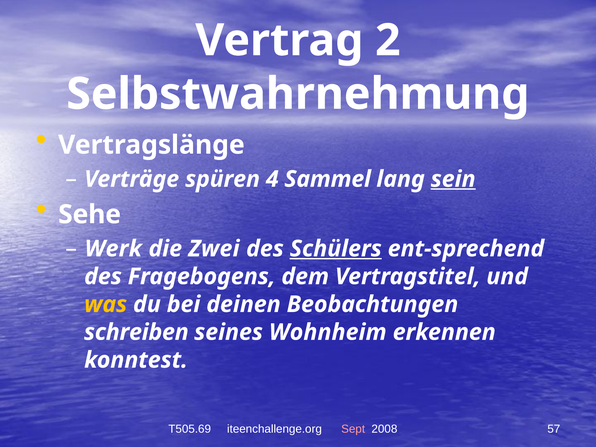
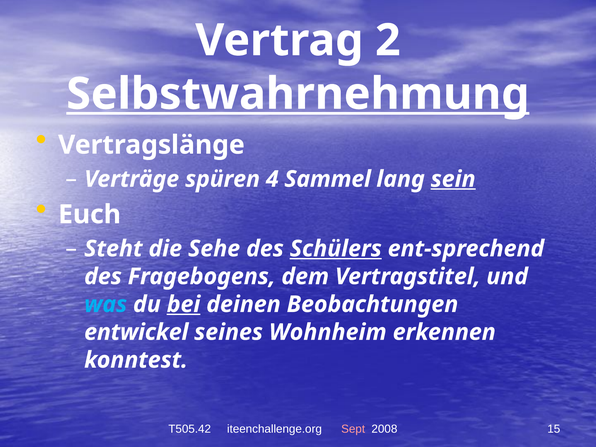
Selbstwahrnehmung underline: none -> present
Sehe: Sehe -> Euch
Werk: Werk -> Steht
Zwei: Zwei -> Sehe
was colour: yellow -> light blue
bei underline: none -> present
schreiben: schreiben -> entwickel
T505.69: T505.69 -> T505.42
57: 57 -> 15
